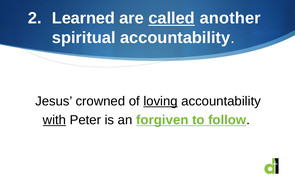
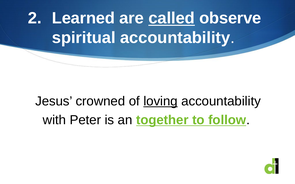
another: another -> observe
with underline: present -> none
forgiven: forgiven -> together
